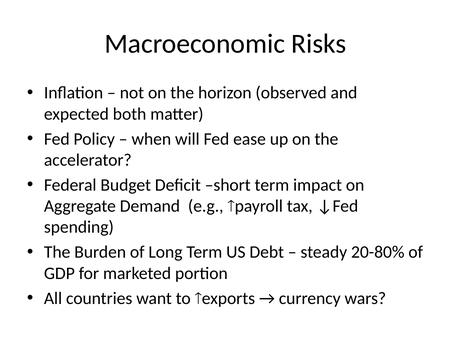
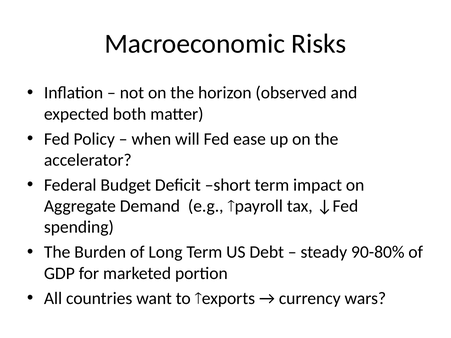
20-80%: 20-80% -> 90-80%
